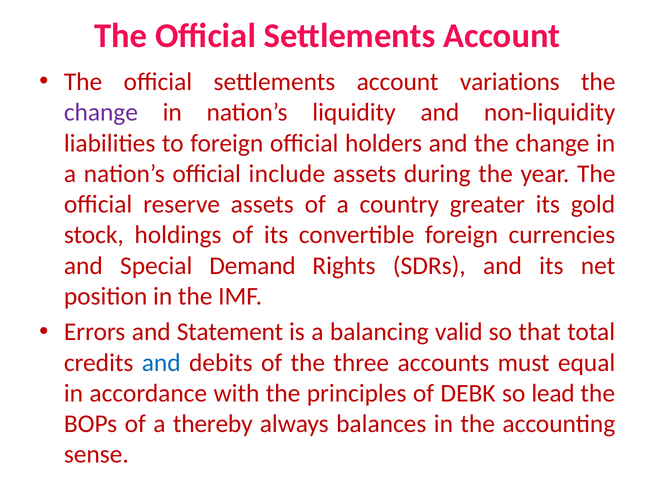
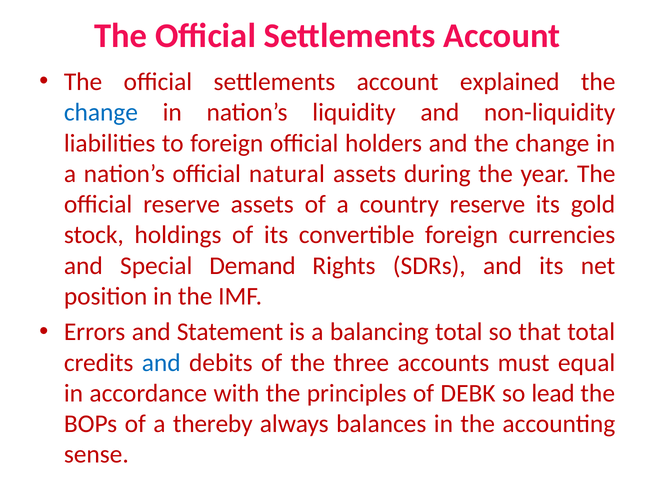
variations: variations -> explained
change at (101, 112) colour: purple -> blue
include: include -> natural
country greater: greater -> reserve
balancing valid: valid -> total
